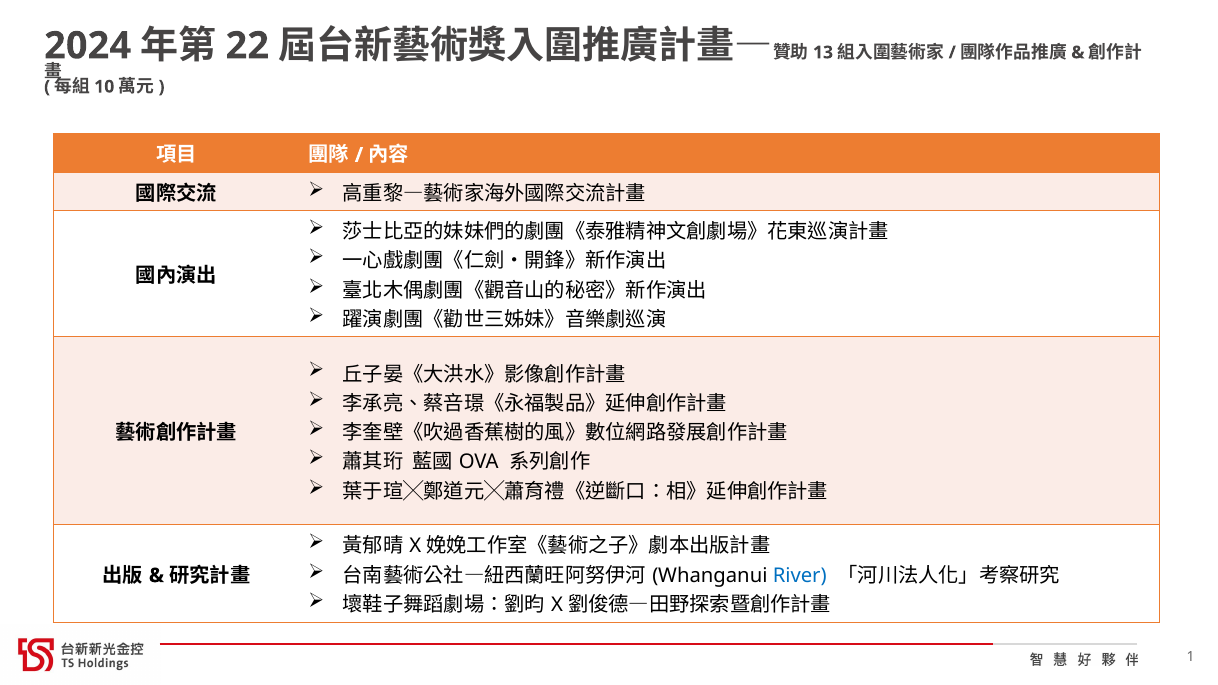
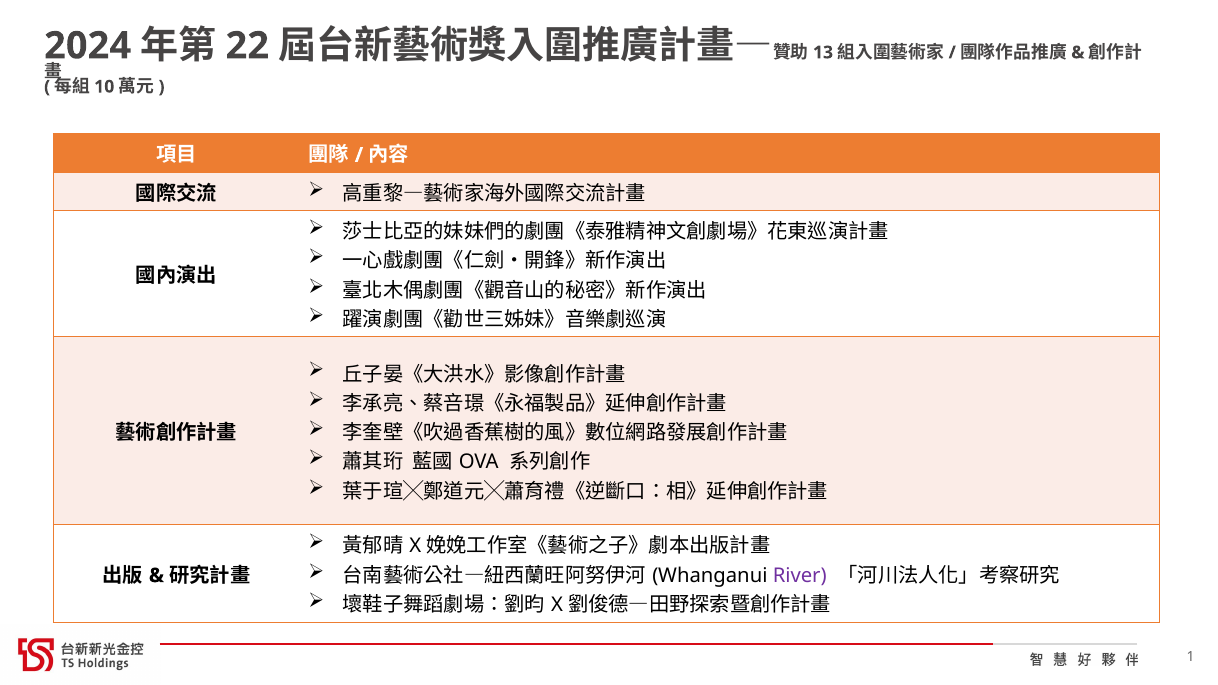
River colour: blue -> purple
